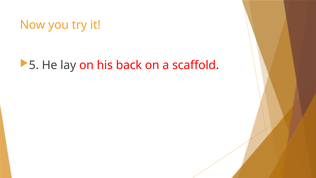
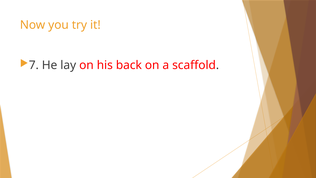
5: 5 -> 7
